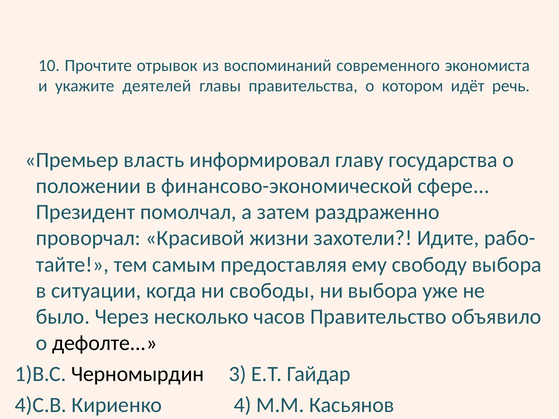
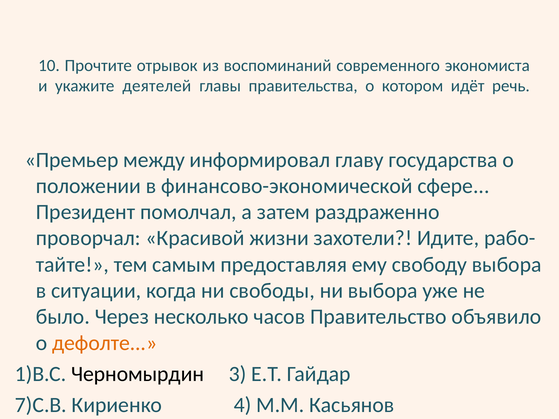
власть: власть -> между
дефолте colour: black -> orange
4)С.В: 4)С.В -> 7)С.В
